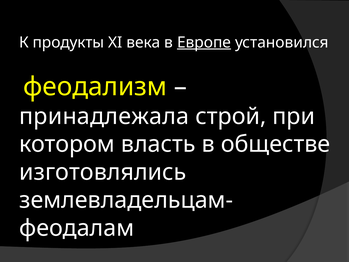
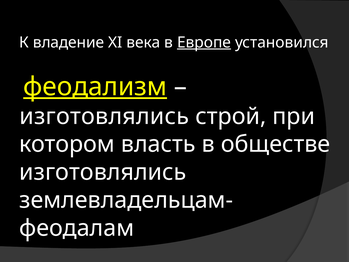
продукты: продукты -> владение
феодализм underline: none -> present
принадлежала at (104, 116): принадлежала -> изготовлялись
